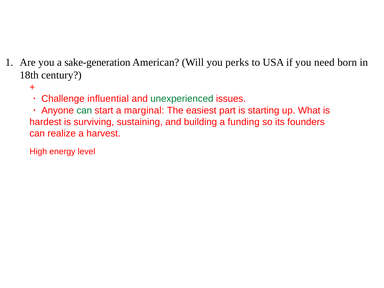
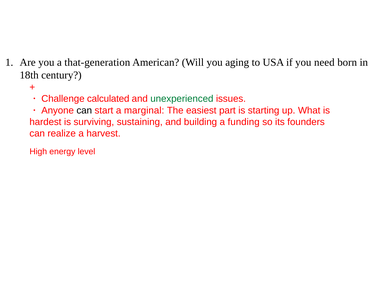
sake-generation: sake-generation -> that-generation
perks: perks -> aging
influential: influential -> calculated
can at (84, 110) colour: green -> black
